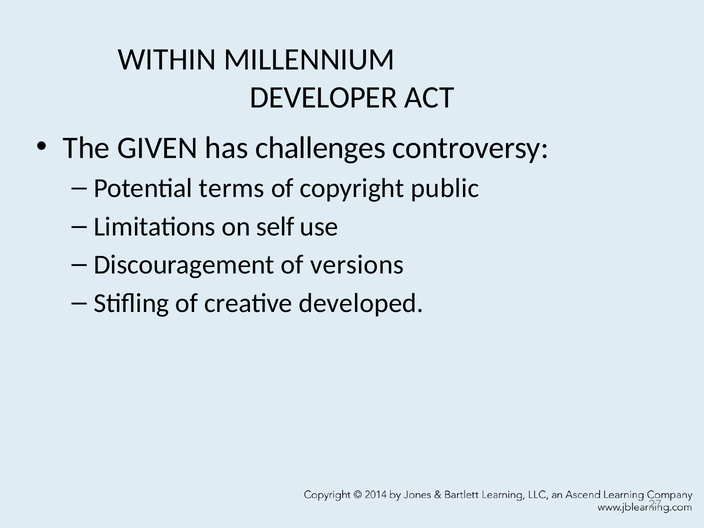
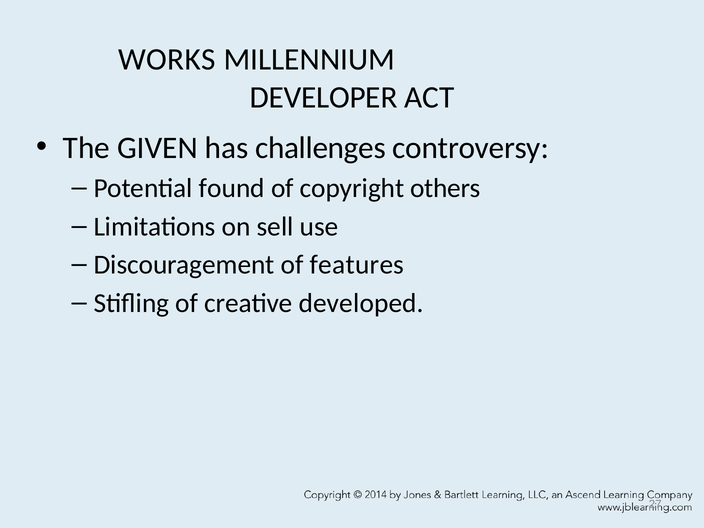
WITHIN: WITHIN -> WORKS
terms: terms -> found
public: public -> others
self: self -> sell
versions: versions -> features
